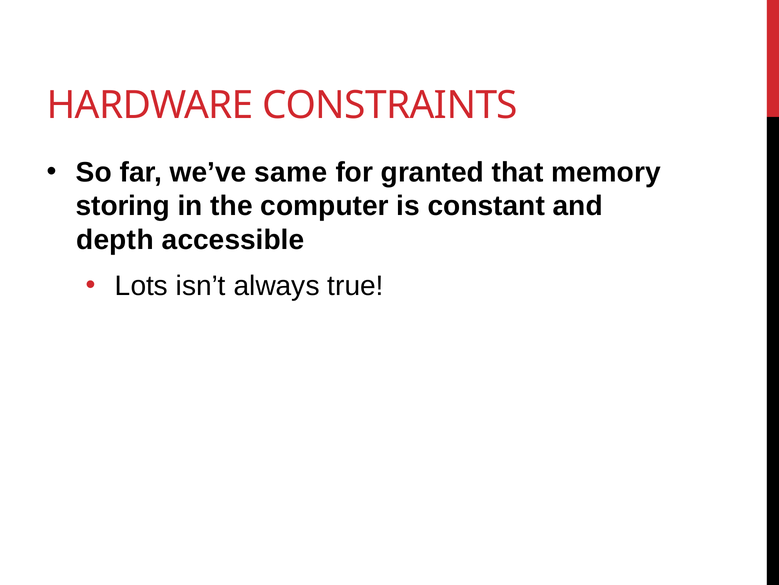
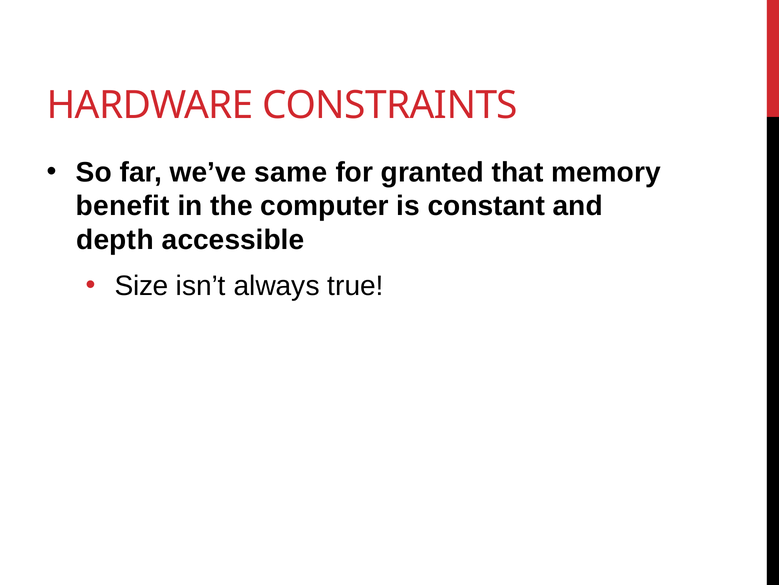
storing: storing -> benefit
Lots: Lots -> Size
